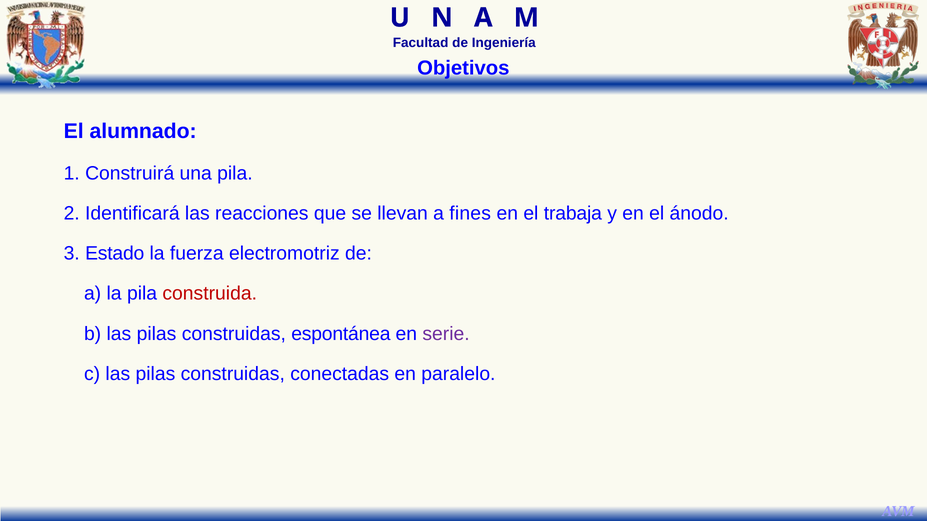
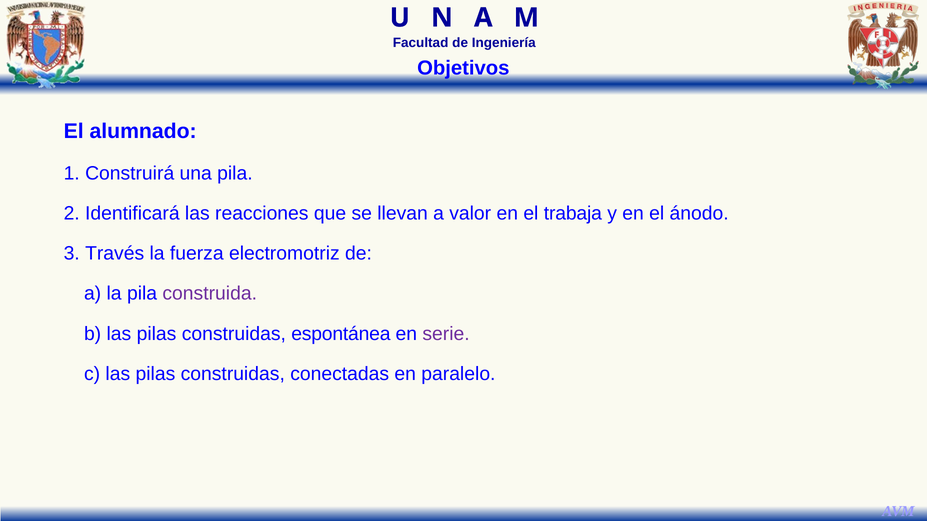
fines: fines -> valor
Estado: Estado -> Través
construida colour: red -> purple
